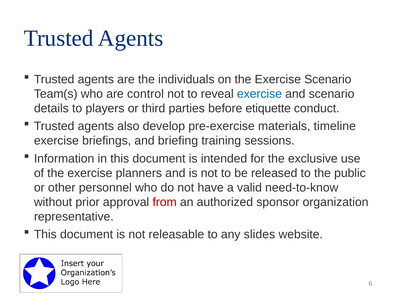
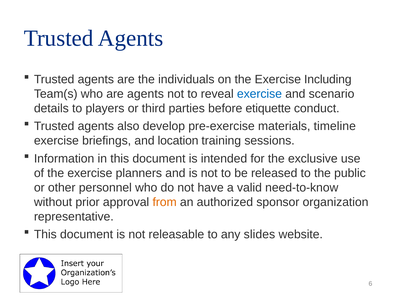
Exercise Scenario: Scenario -> Including
are control: control -> agents
briefing: briefing -> location
from colour: red -> orange
